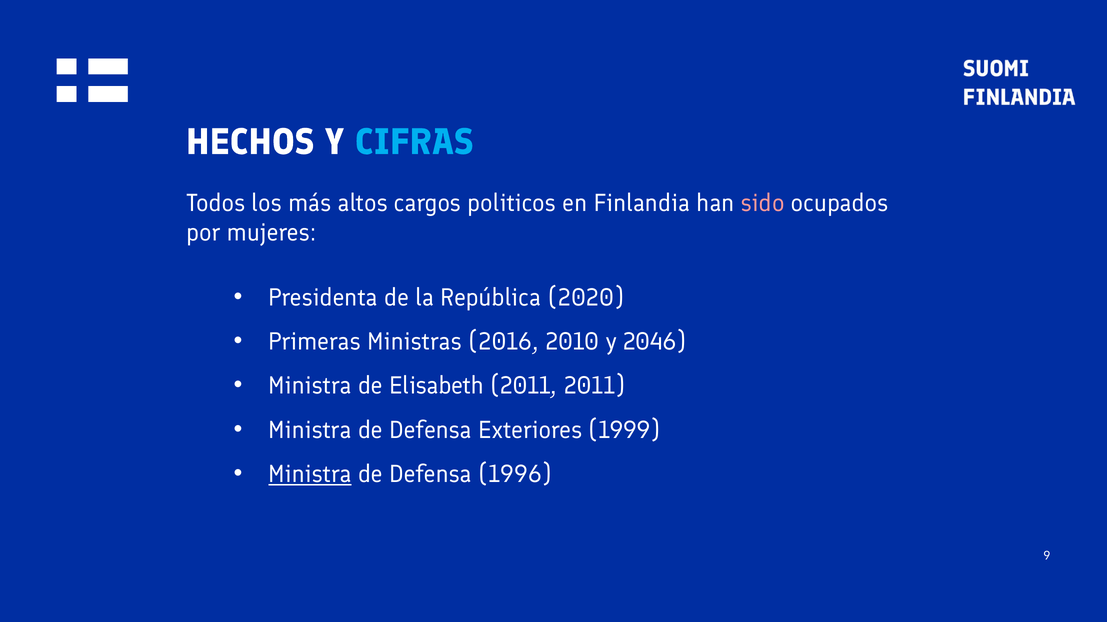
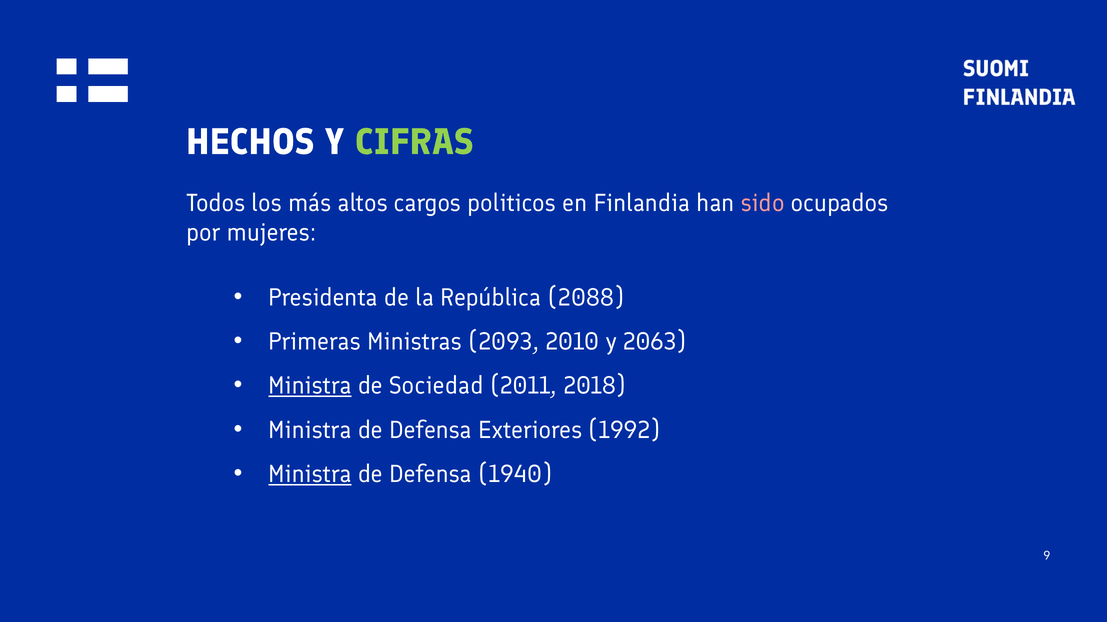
CIFRAS colour: light blue -> light green
2020: 2020 -> 2088
2016: 2016 -> 2093
2046: 2046 -> 2063
Ministra at (310, 386) underline: none -> present
Elisabeth: Elisabeth -> Sociedad
2011 2011: 2011 -> 2018
1999: 1999 -> 1992
1996: 1996 -> 1940
